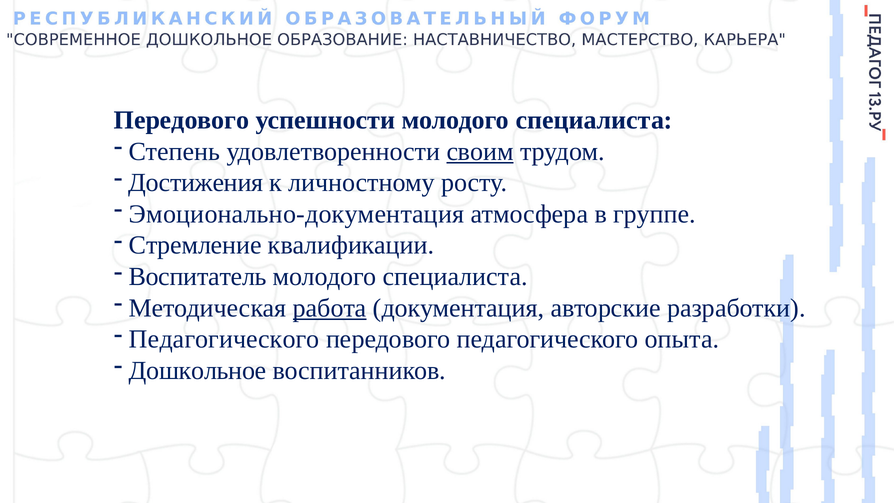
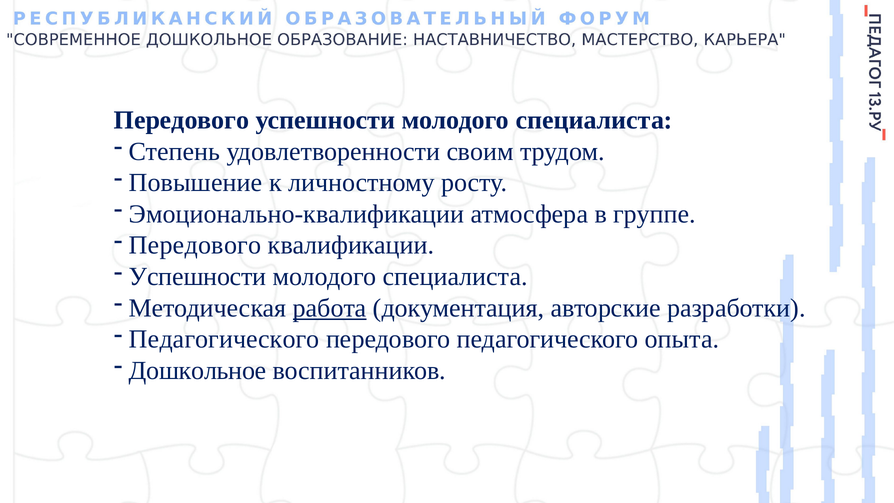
своим underline: present -> none
Достижения: Достижения -> Повышение
Эмоционально-документация: Эмоционально-документация -> Эмоционально-квалификации
Стремление at (195, 245): Стремление -> Передового
Воспитатель at (198, 277): Воспитатель -> Успешности
